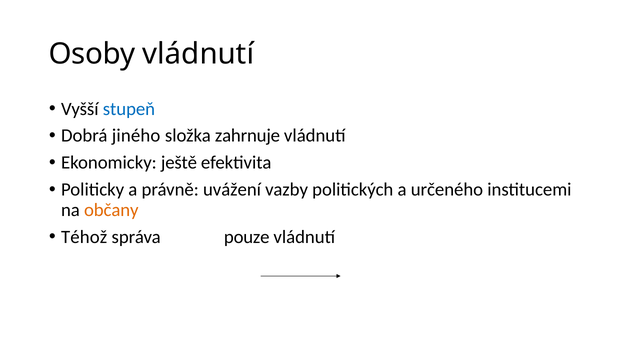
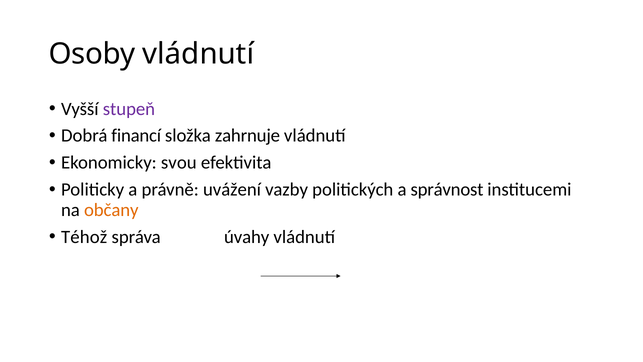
stupeň colour: blue -> purple
jiného: jiného -> financí
ještě: ještě -> svou
určeného: určeného -> správnost
pouze: pouze -> úvahy
